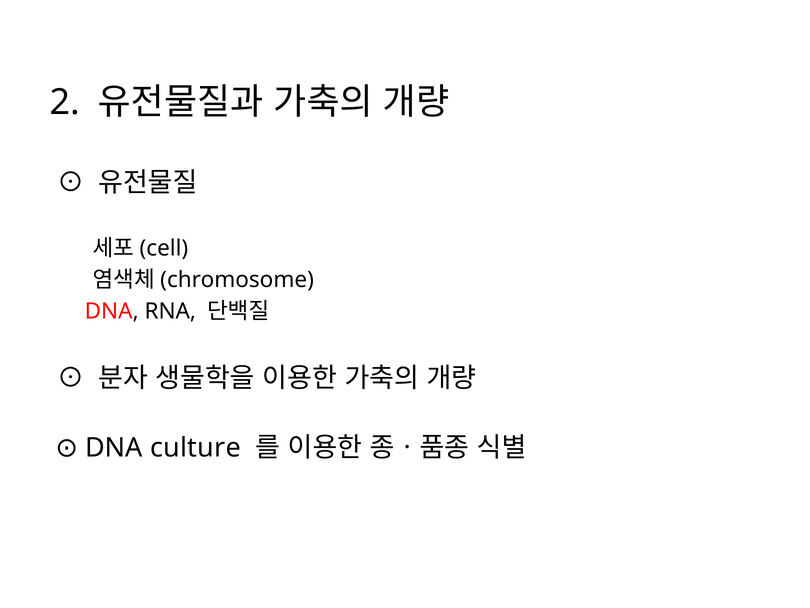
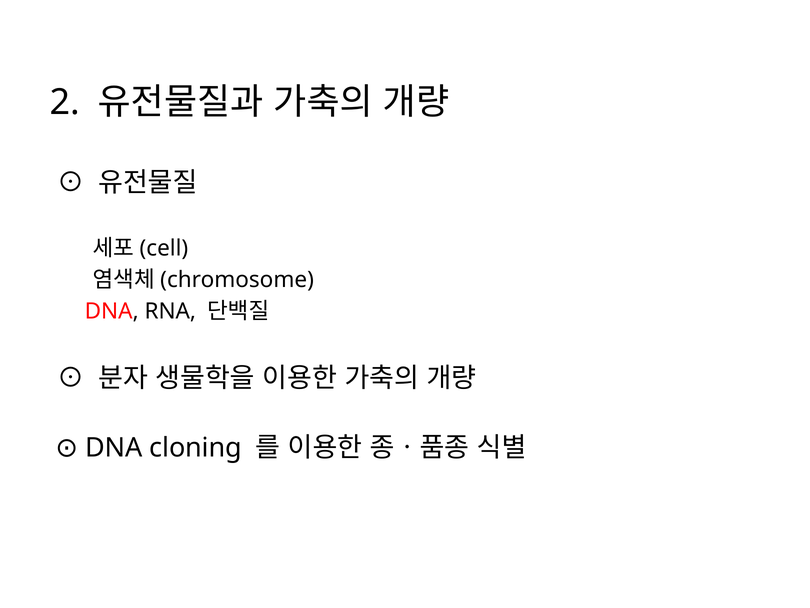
culture: culture -> cloning
